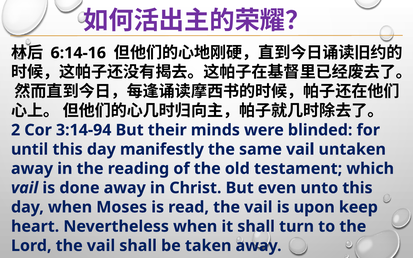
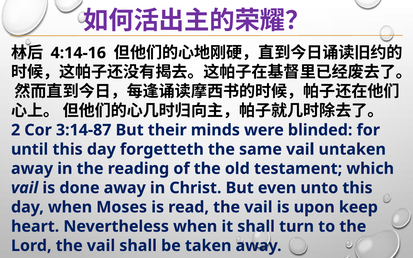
6:14-16: 6:14-16 -> 4:14-16
3:14-94: 3:14-94 -> 3:14-87
manifestly: manifestly -> forgetteth
